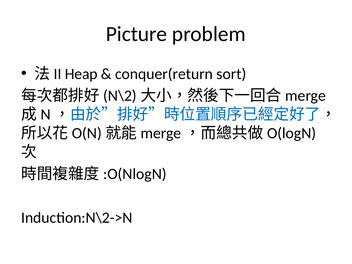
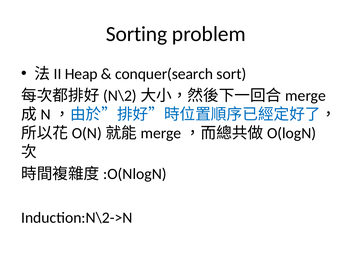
Picture: Picture -> Sorting
conquer(return: conquer(return -> conquer(search
